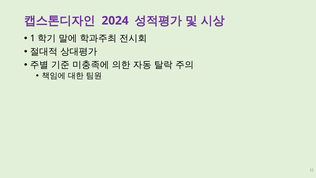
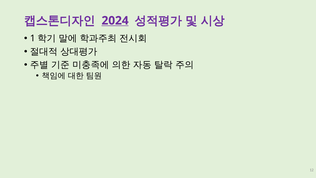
2024 underline: none -> present
